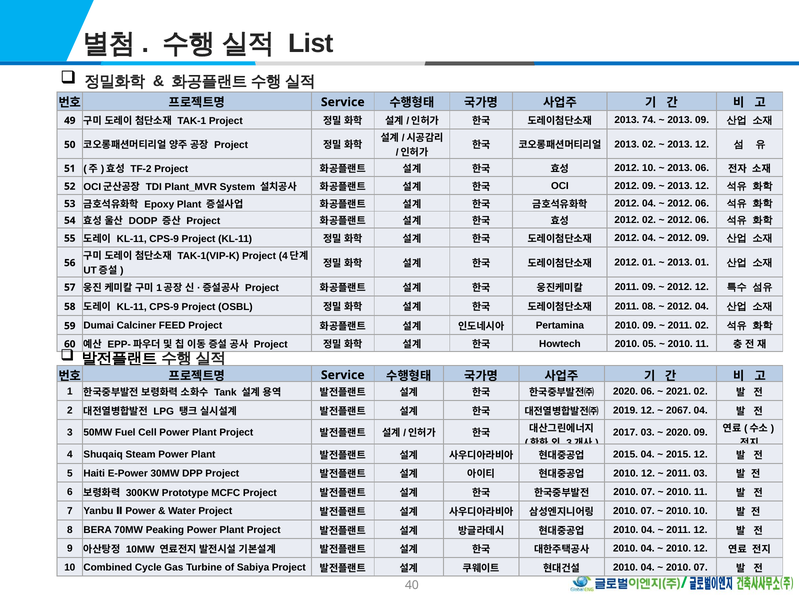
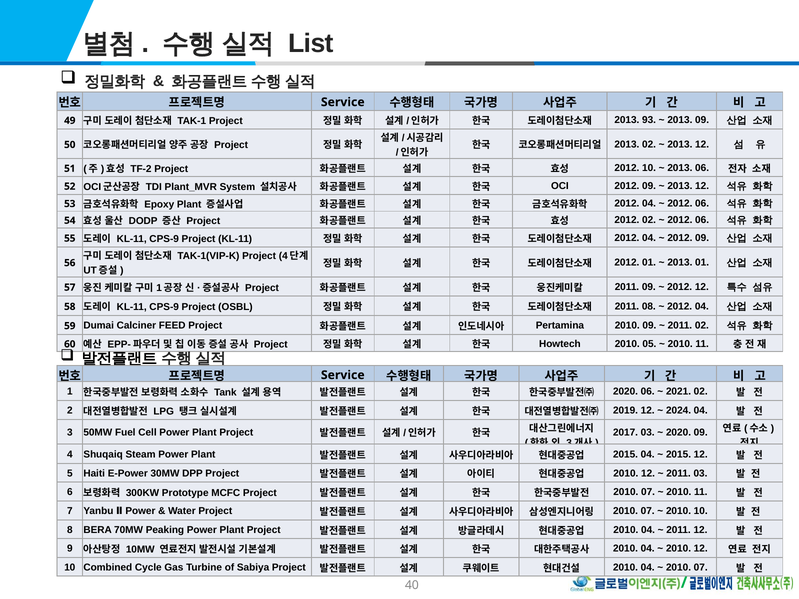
74: 74 -> 93
2067: 2067 -> 2024
